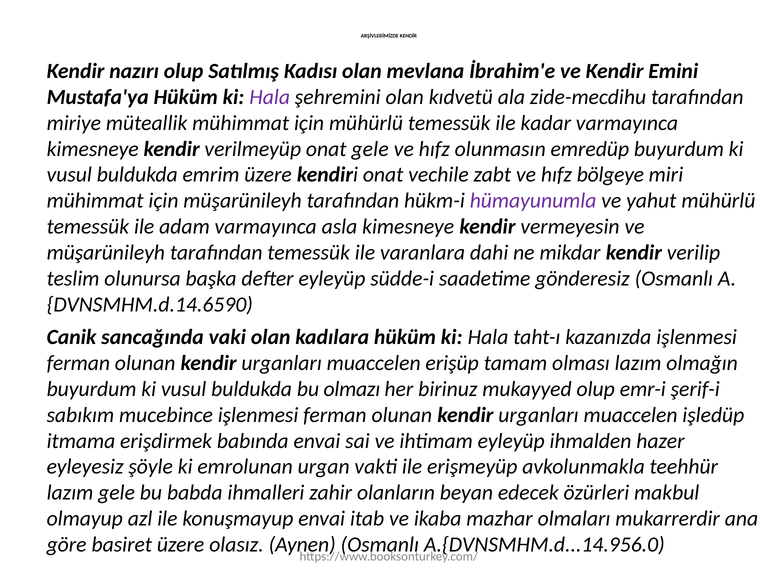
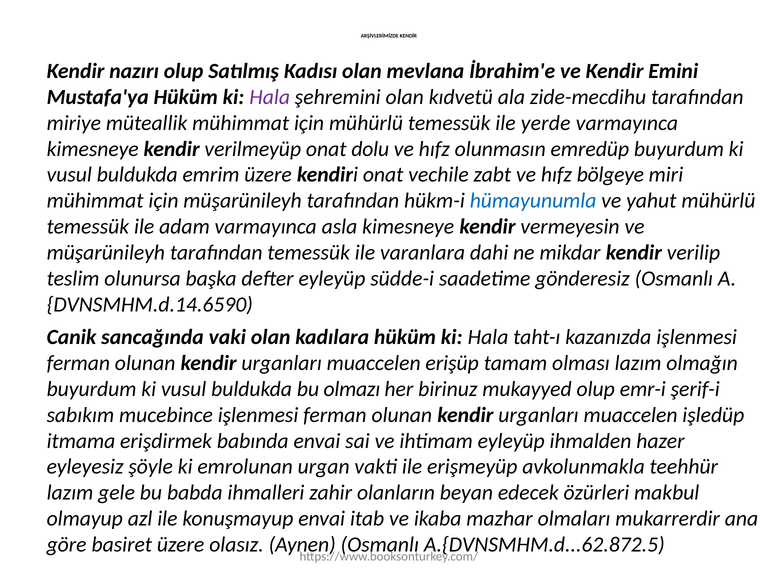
kadar: kadar -> yerde
onat gele: gele -> dolu
hümayunumla colour: purple -> blue
A.{DVNSMHM.d...14.956.0: A.{DVNSMHM.d...14.956.0 -> A.{DVNSMHM.d...62.872.5
